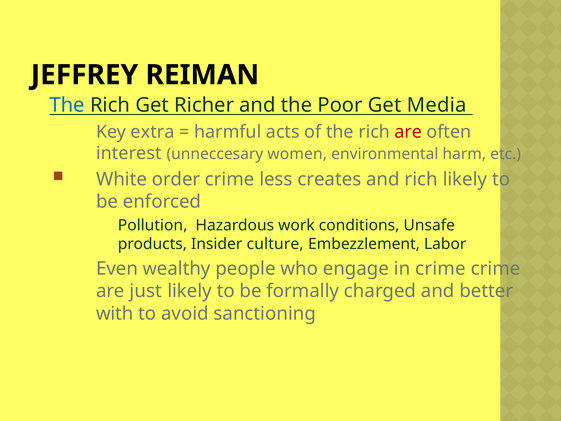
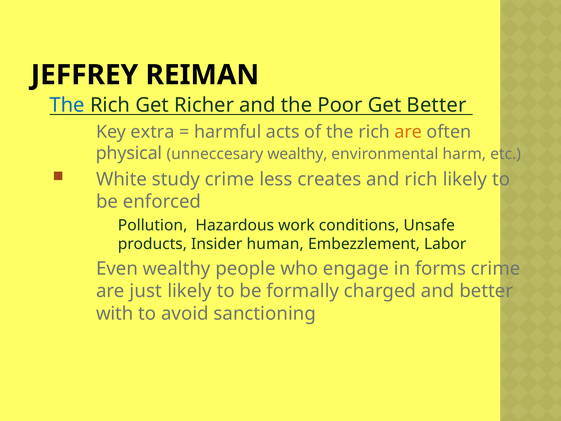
Get Media: Media -> Better
are at (408, 132) colour: red -> orange
interest: interest -> physical
unneccesary women: women -> wealthy
order: order -> study
culture: culture -> human
in crime: crime -> forms
